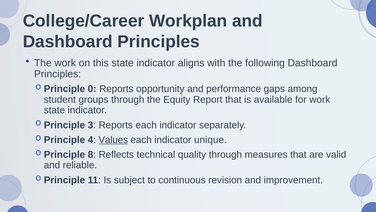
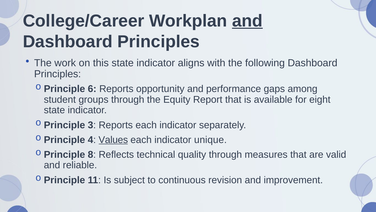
and at (247, 21) underline: none -> present
0: 0 -> 6
for work: work -> eight
